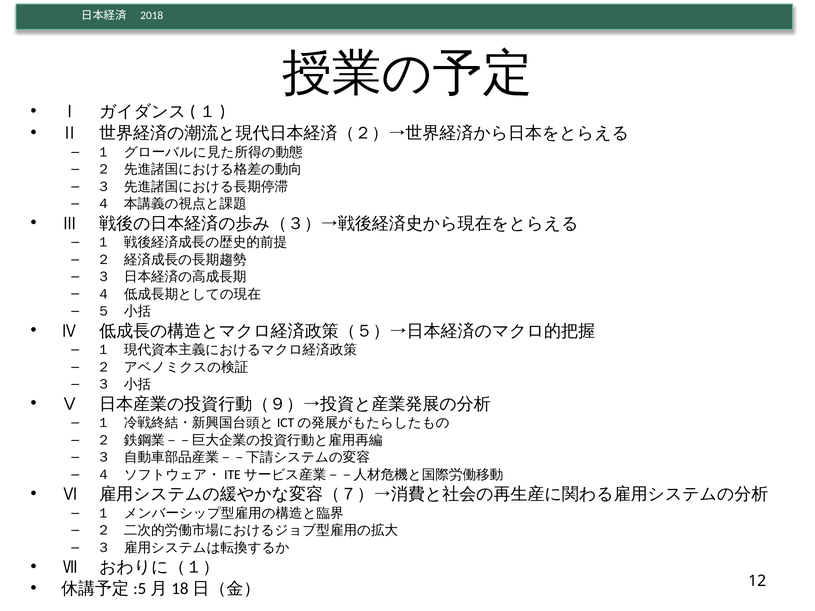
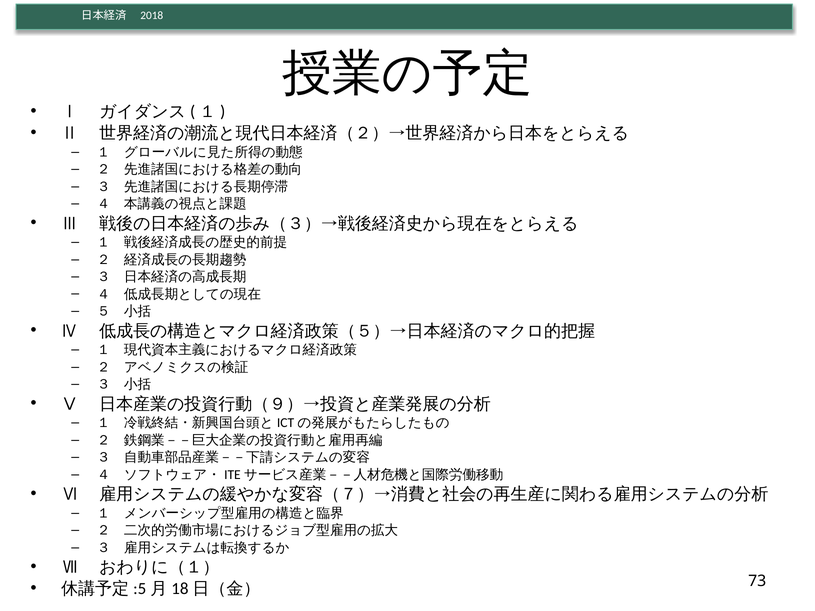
12: 12 -> 73
